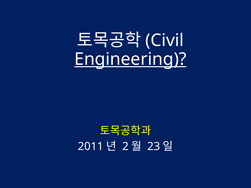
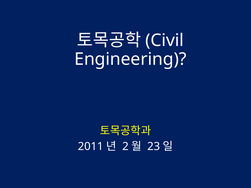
Engineering underline: present -> none
